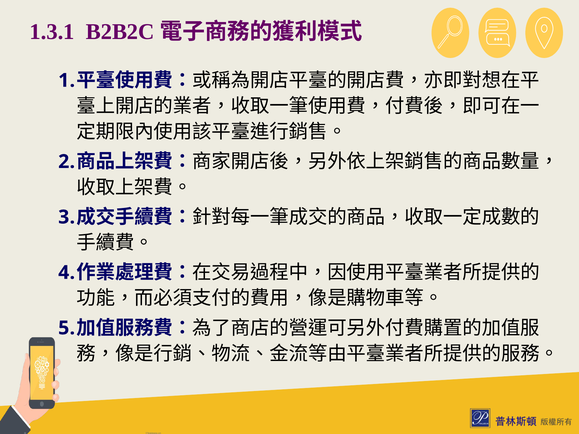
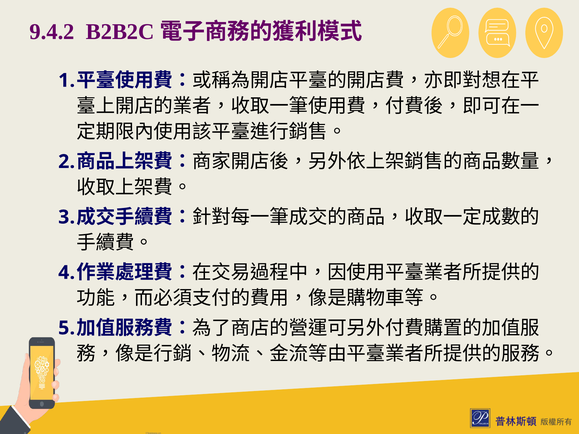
1.3.1: 1.3.1 -> 9.4.2
